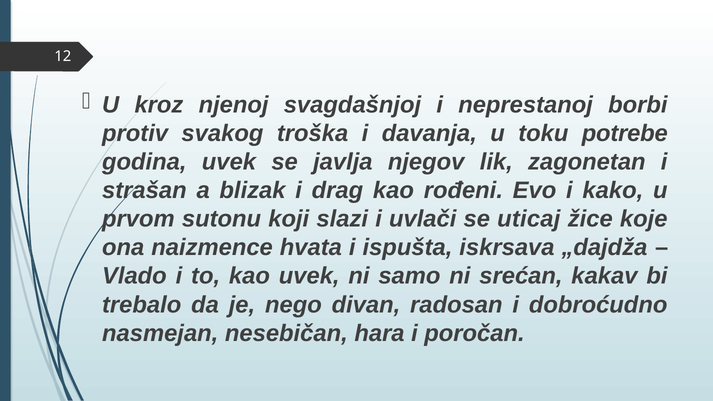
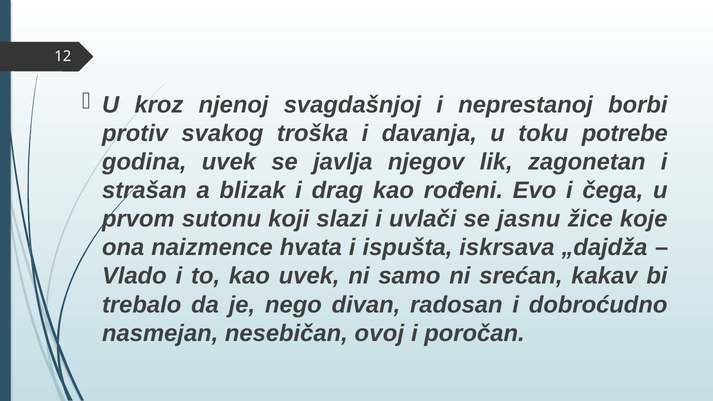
kako: kako -> čega
uticaj: uticaj -> jasnu
hara: hara -> ovoj
